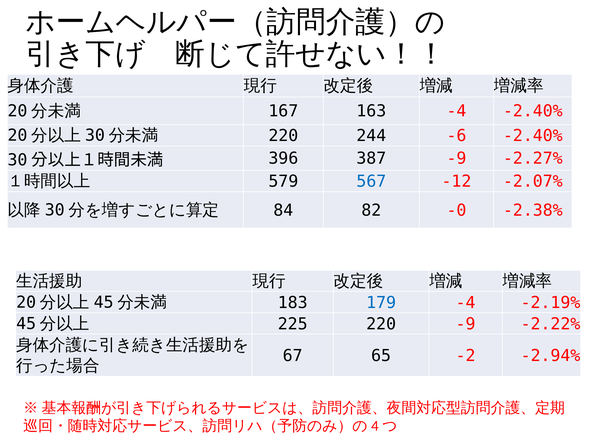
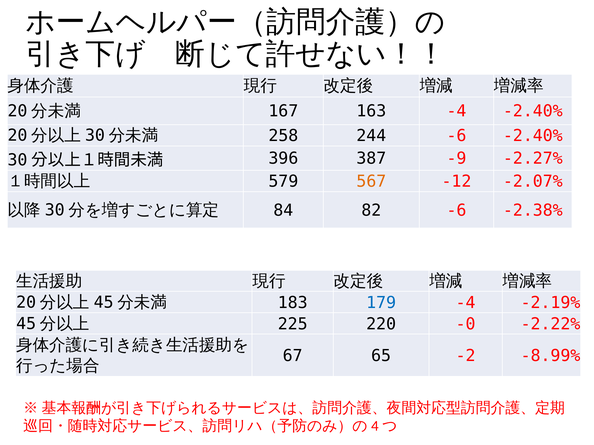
220 at (283, 136): 220 -> 258
567 colour: blue -> orange
82 -0: -0 -> -6
220 -9: -9 -> -0
-2.94%: -2.94% -> -8.99%
